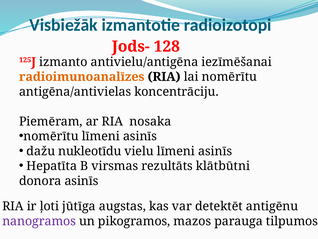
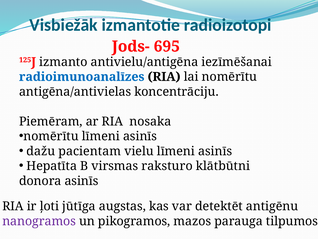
128: 128 -> 695
radioimunoanalīzes colour: orange -> blue
nukleotīdu: nukleotīdu -> pacientam
rezultāts: rezultāts -> raksturo
